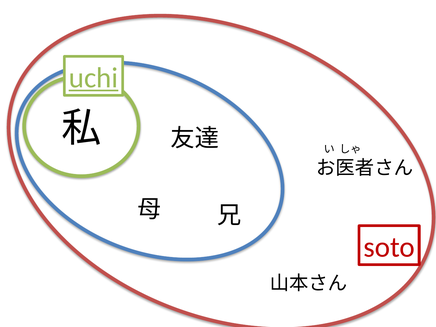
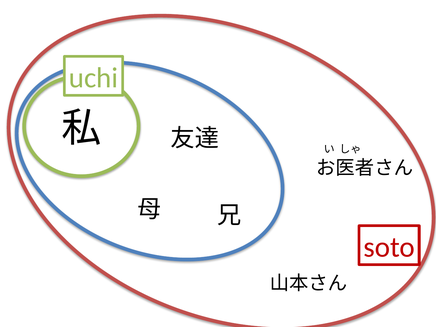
uchi underline: present -> none
